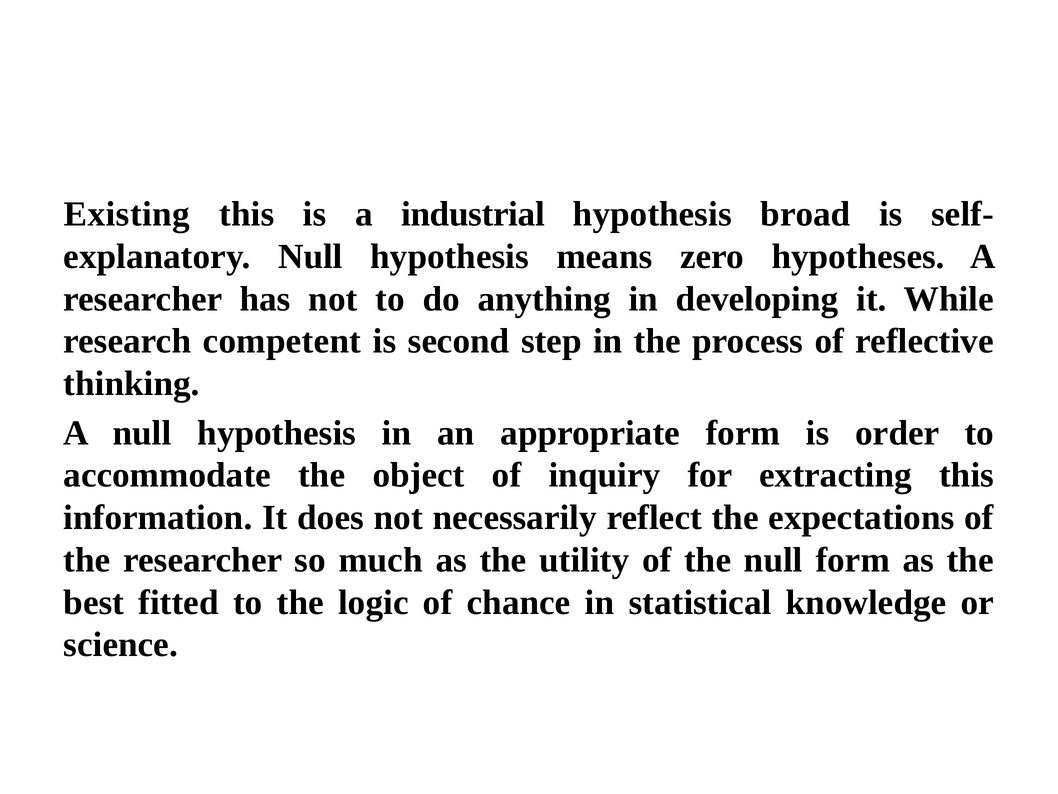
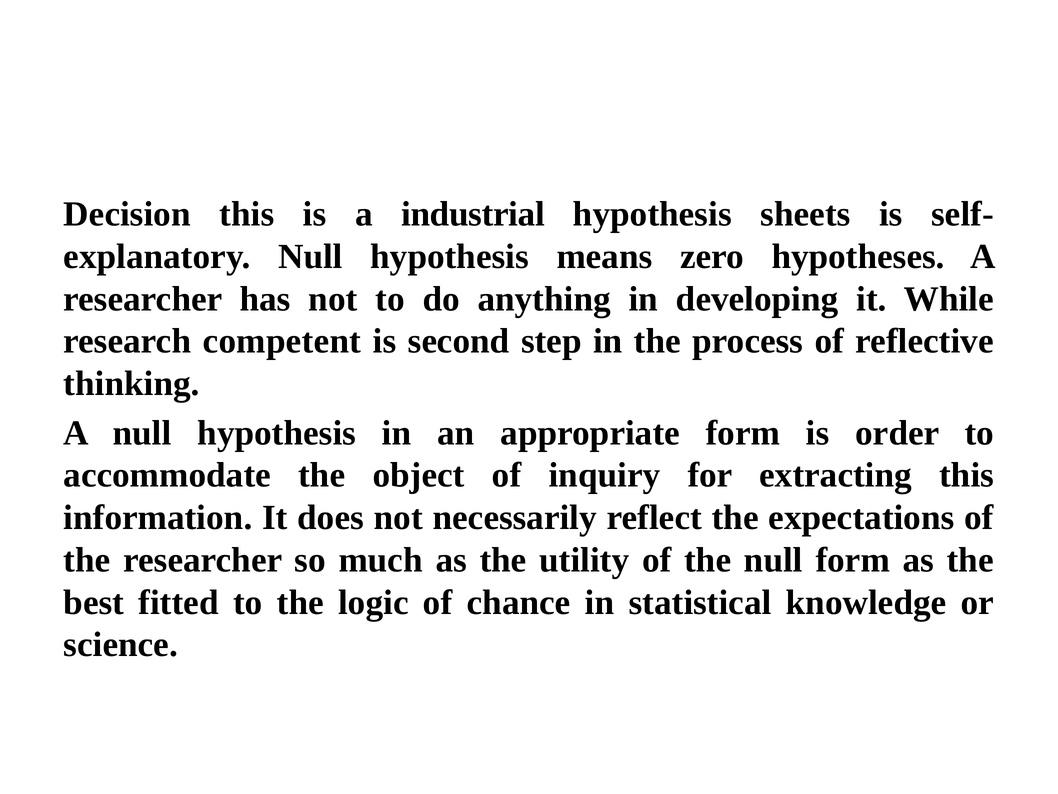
Existing: Existing -> Decision
broad: broad -> sheets
